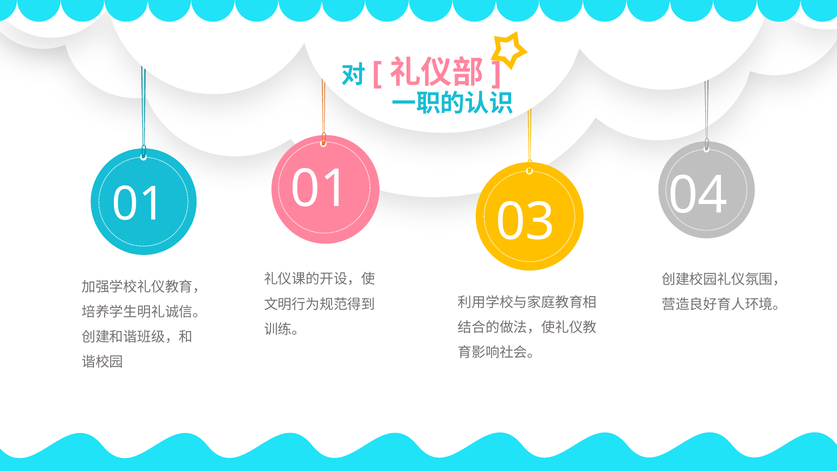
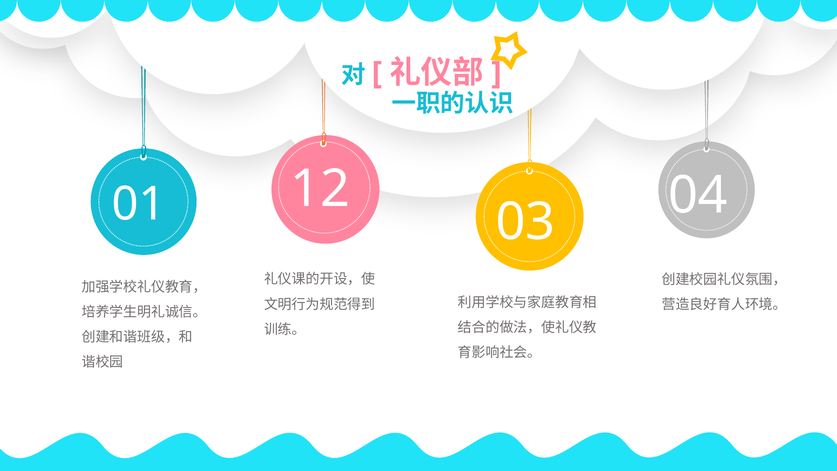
01 01: 01 -> 12
